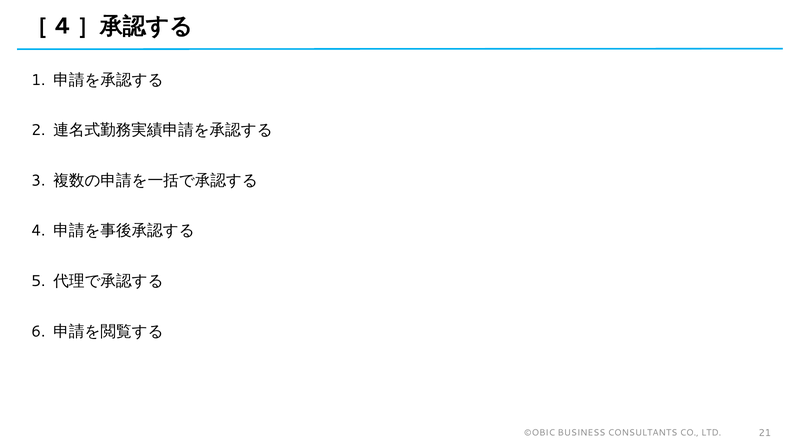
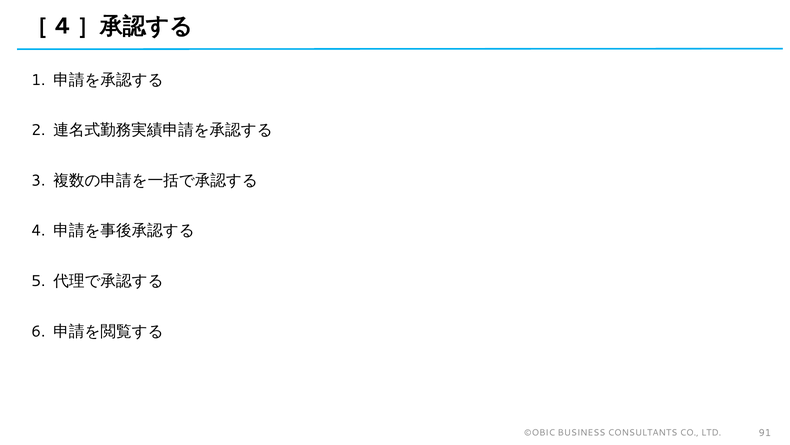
21: 21 -> 91
